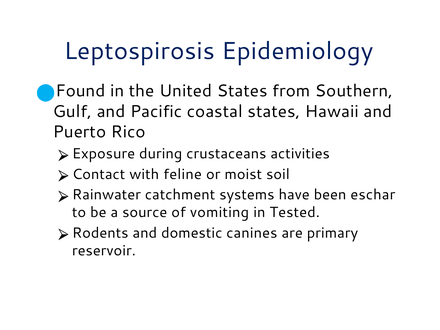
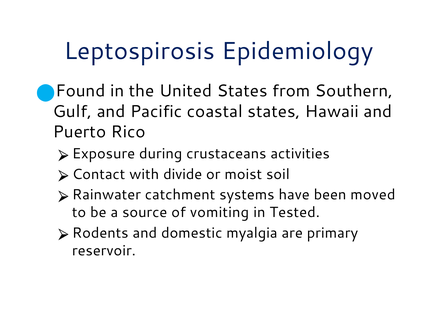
feline: feline -> divide
eschar: eschar -> moved
canines: canines -> myalgia
